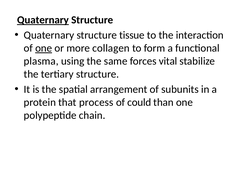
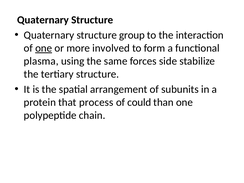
Quaternary at (43, 20) underline: present -> none
tissue: tissue -> group
collagen: collagen -> involved
vital: vital -> side
